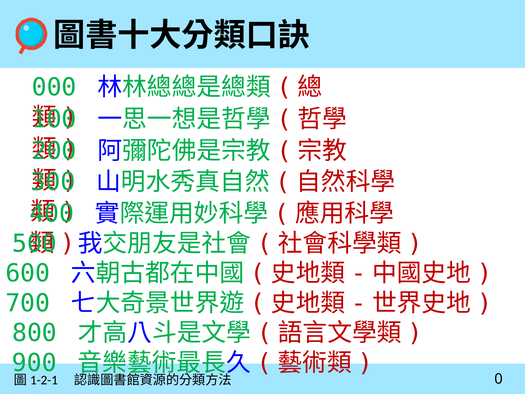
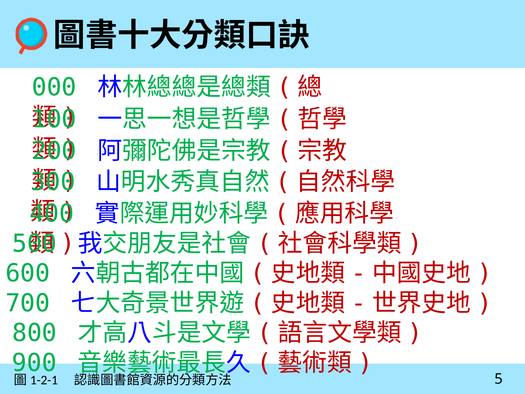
0: 0 -> 5
